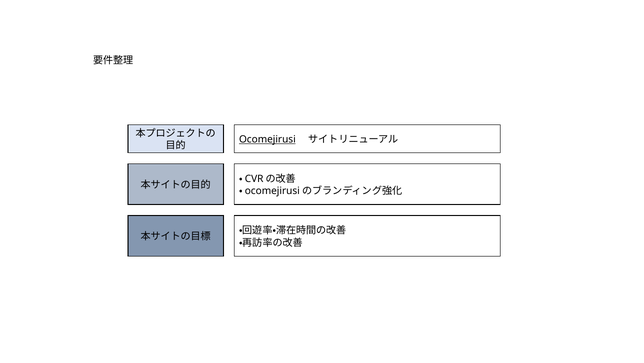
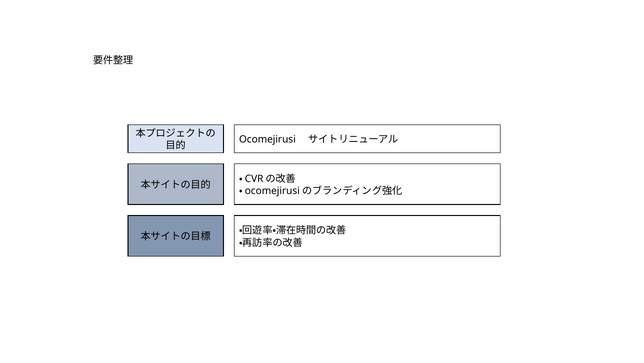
Ocomejirusi underline: present -> none
